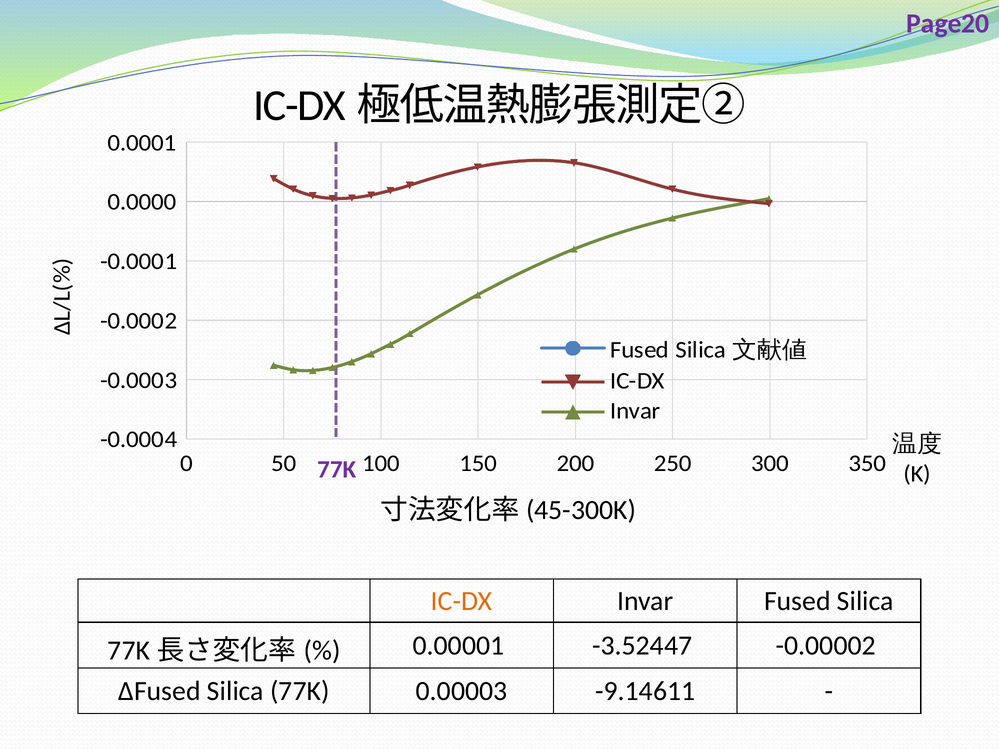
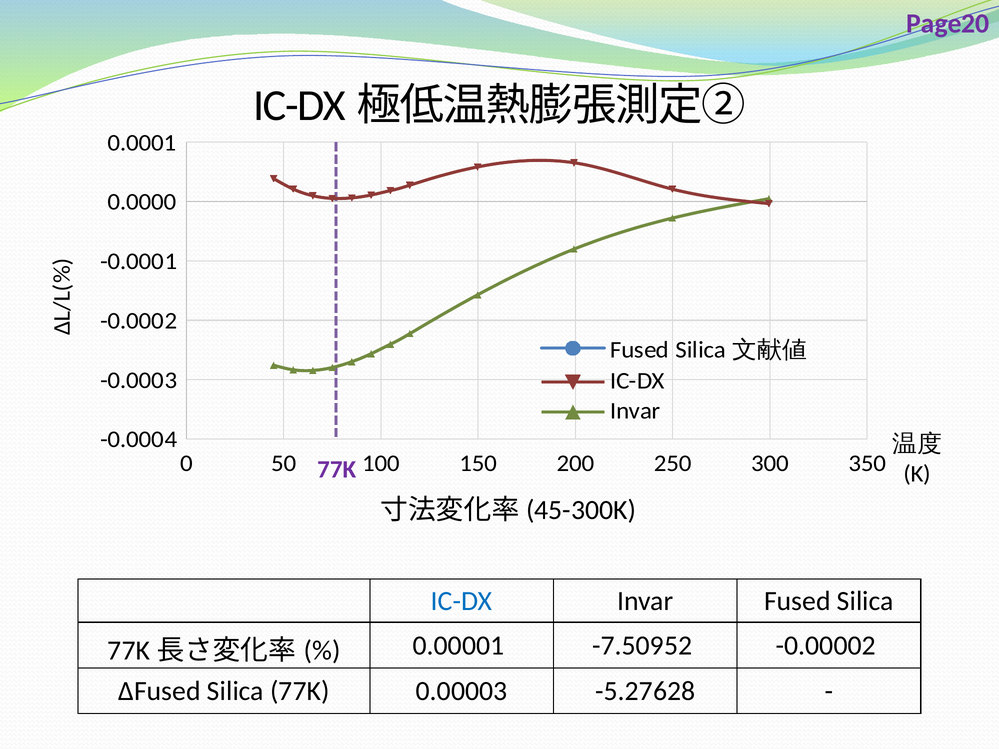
IC-DX at (462, 601) colour: orange -> blue
-3.52447: -3.52447 -> -7.50952
-9.14611: -9.14611 -> -5.27628
